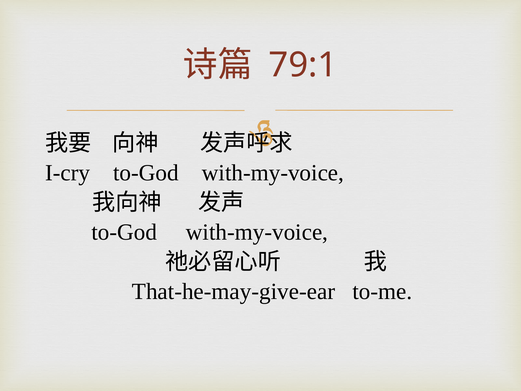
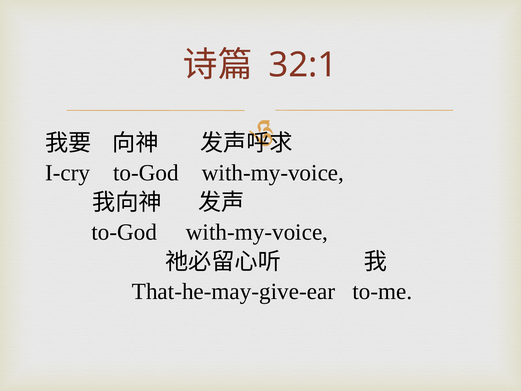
79:1: 79:1 -> 32:1
